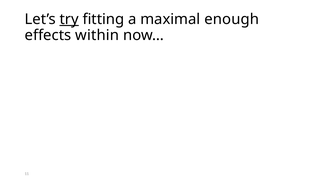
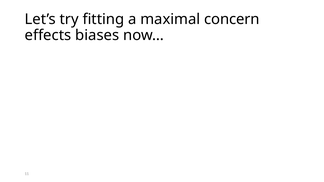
try underline: present -> none
enough: enough -> concern
within: within -> biases
